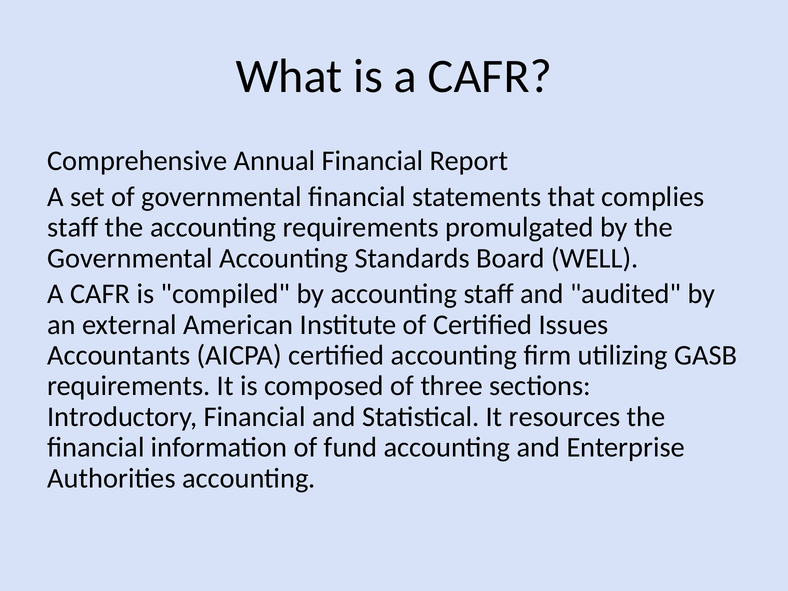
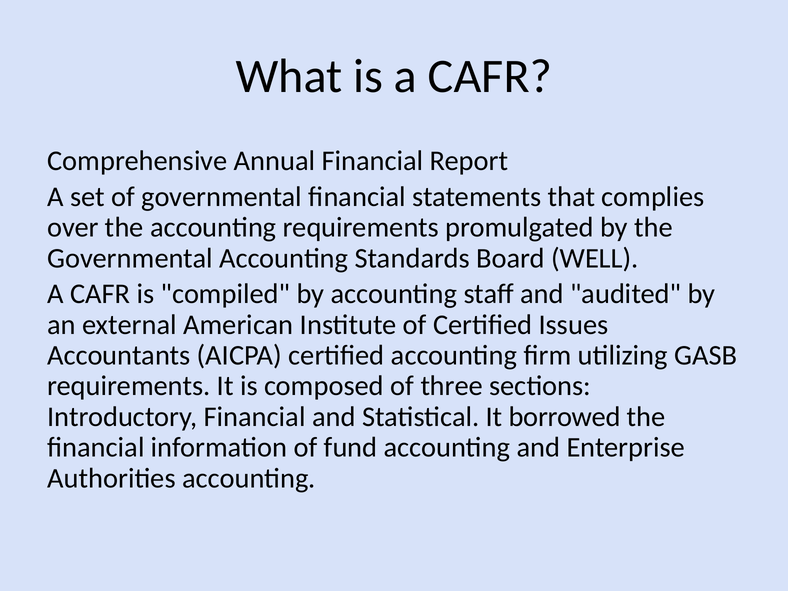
staff at (73, 227): staff -> over
resources: resources -> borrowed
